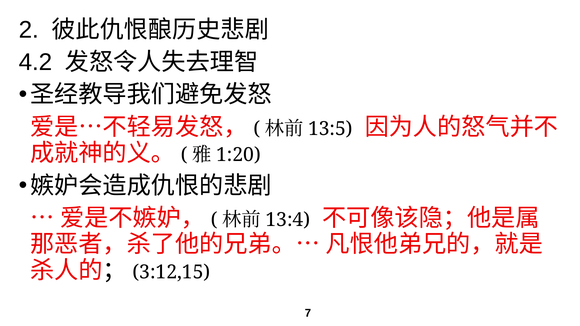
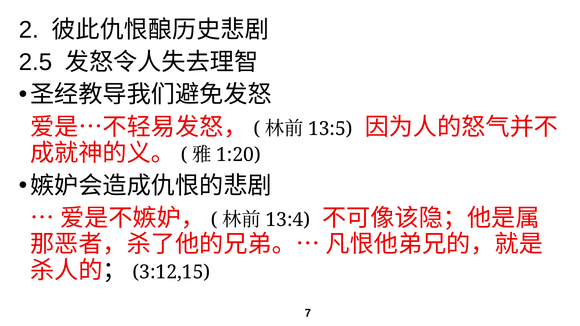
4.2: 4.2 -> 2.5
